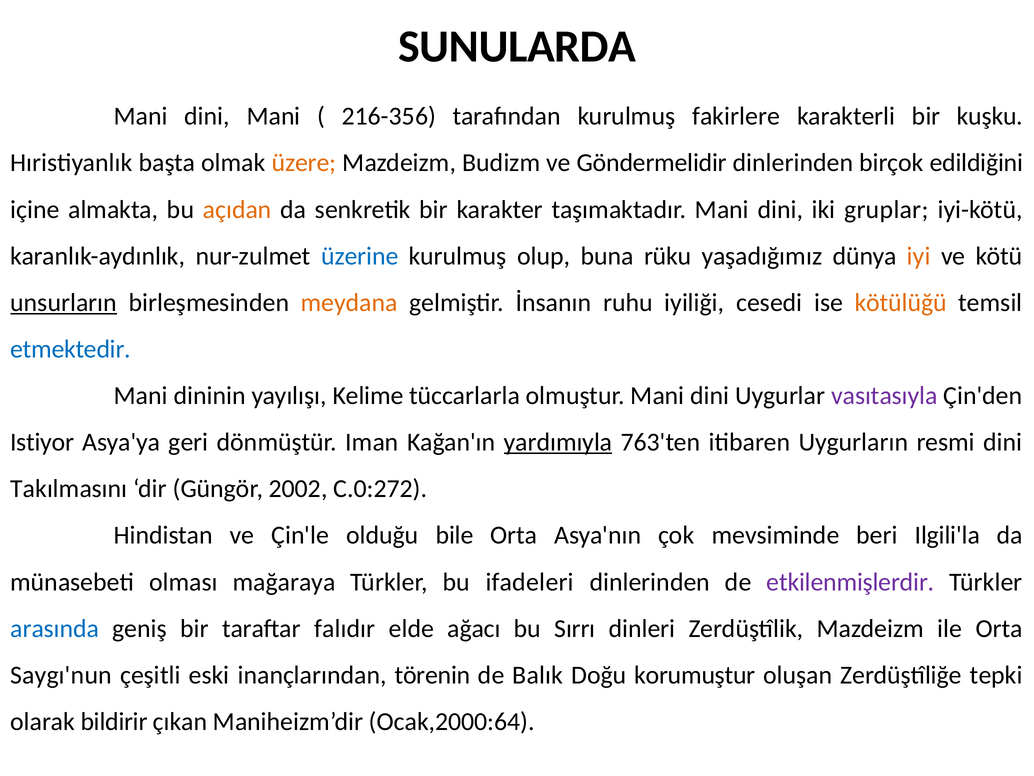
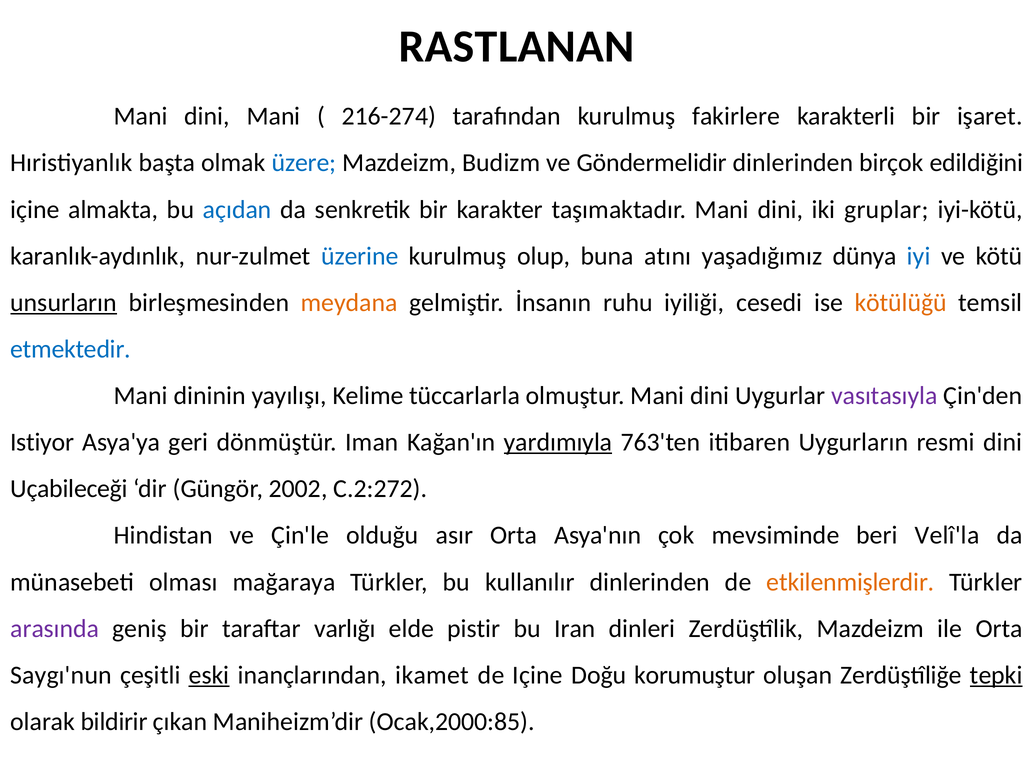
SUNULARDA: SUNULARDA -> RASTLANAN
216-356: 216-356 -> 216-274
kuşku: kuşku -> işaret
üzere colour: orange -> blue
açıdan colour: orange -> blue
rüku: rüku -> atını
iyi colour: orange -> blue
Takılmasını: Takılmasını -> Uçabileceği
C.0:272: C.0:272 -> C.2:272
bile: bile -> asır
Ilgili'la: Ilgili'la -> Velî'la
ifadeleri: ifadeleri -> kullanılır
etkilenmişlerdir colour: purple -> orange
arasında colour: blue -> purple
falıdır: falıdır -> varlığı
ağacı: ağacı -> pistir
Sırrı: Sırrı -> Iran
eski underline: none -> present
törenin: törenin -> ikamet
de Balık: Balık -> Içine
tepki underline: none -> present
Ocak,2000:64: Ocak,2000:64 -> Ocak,2000:85
